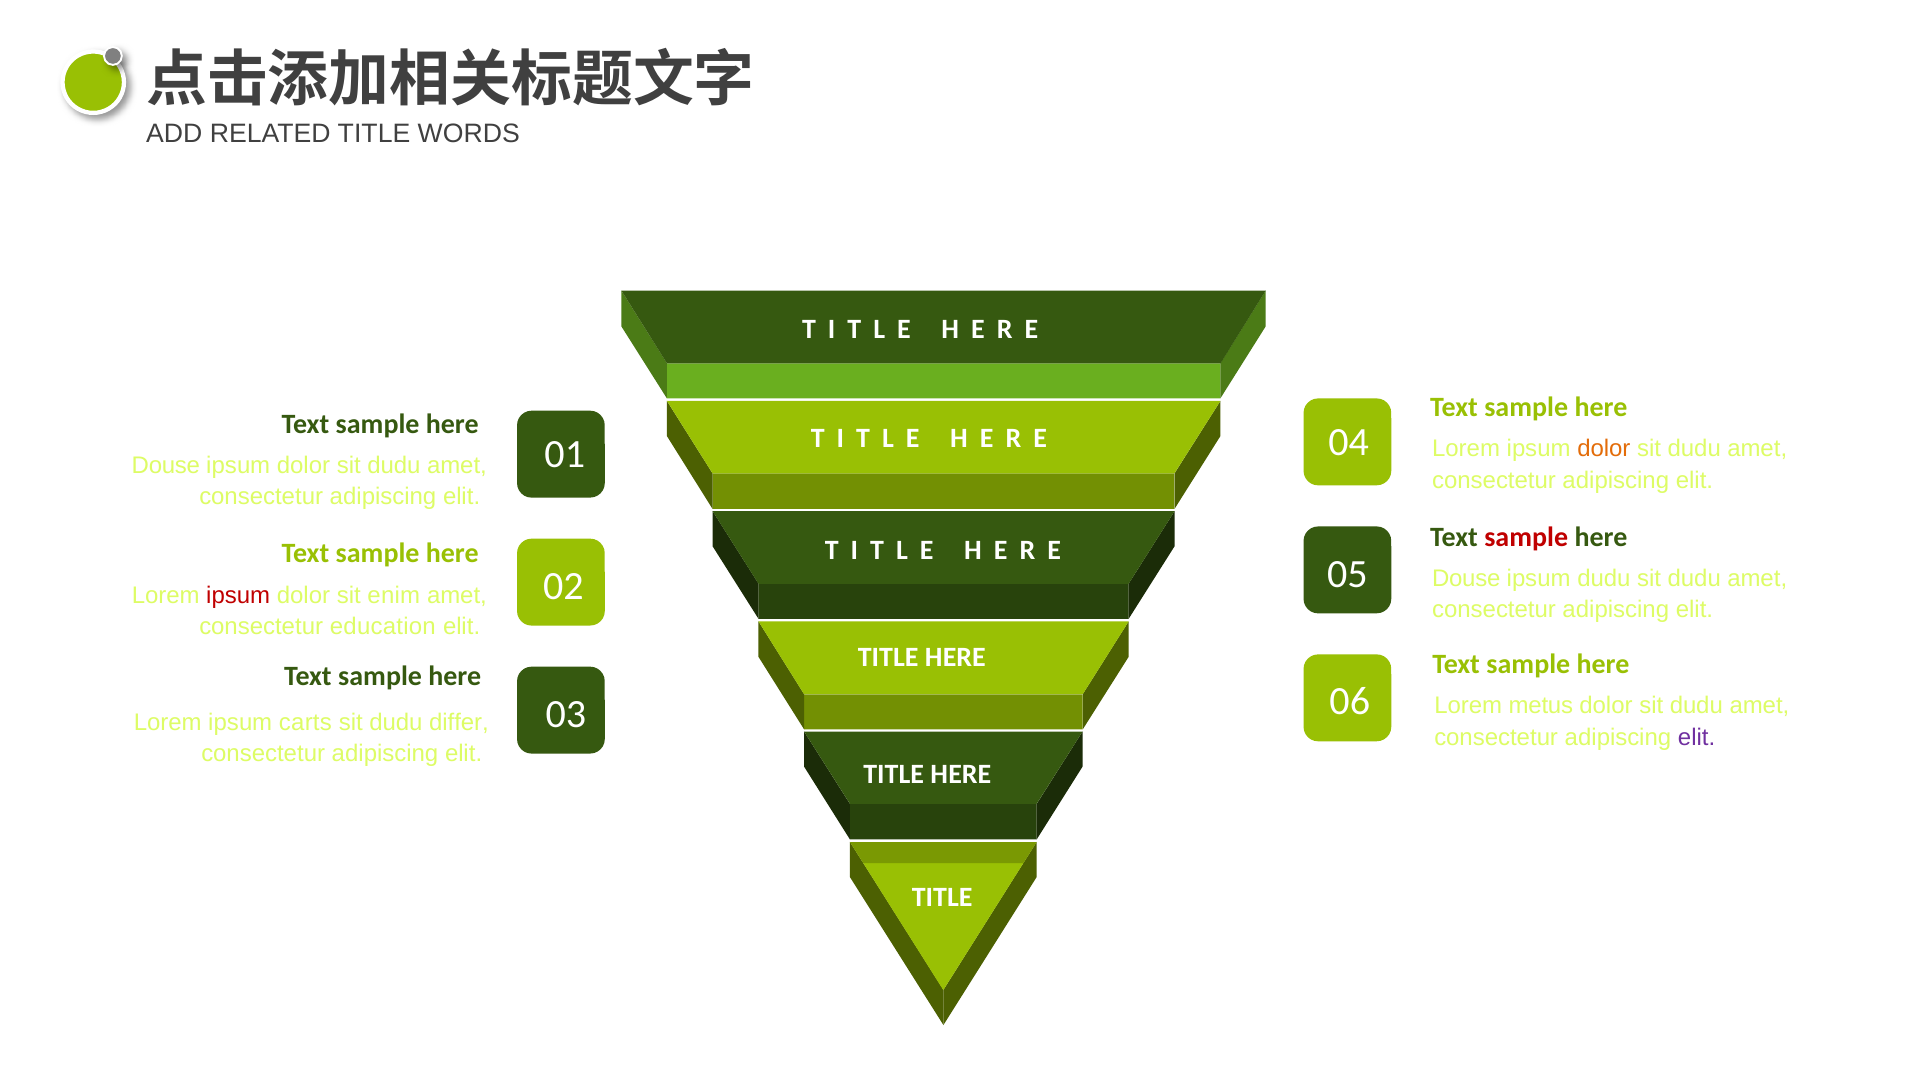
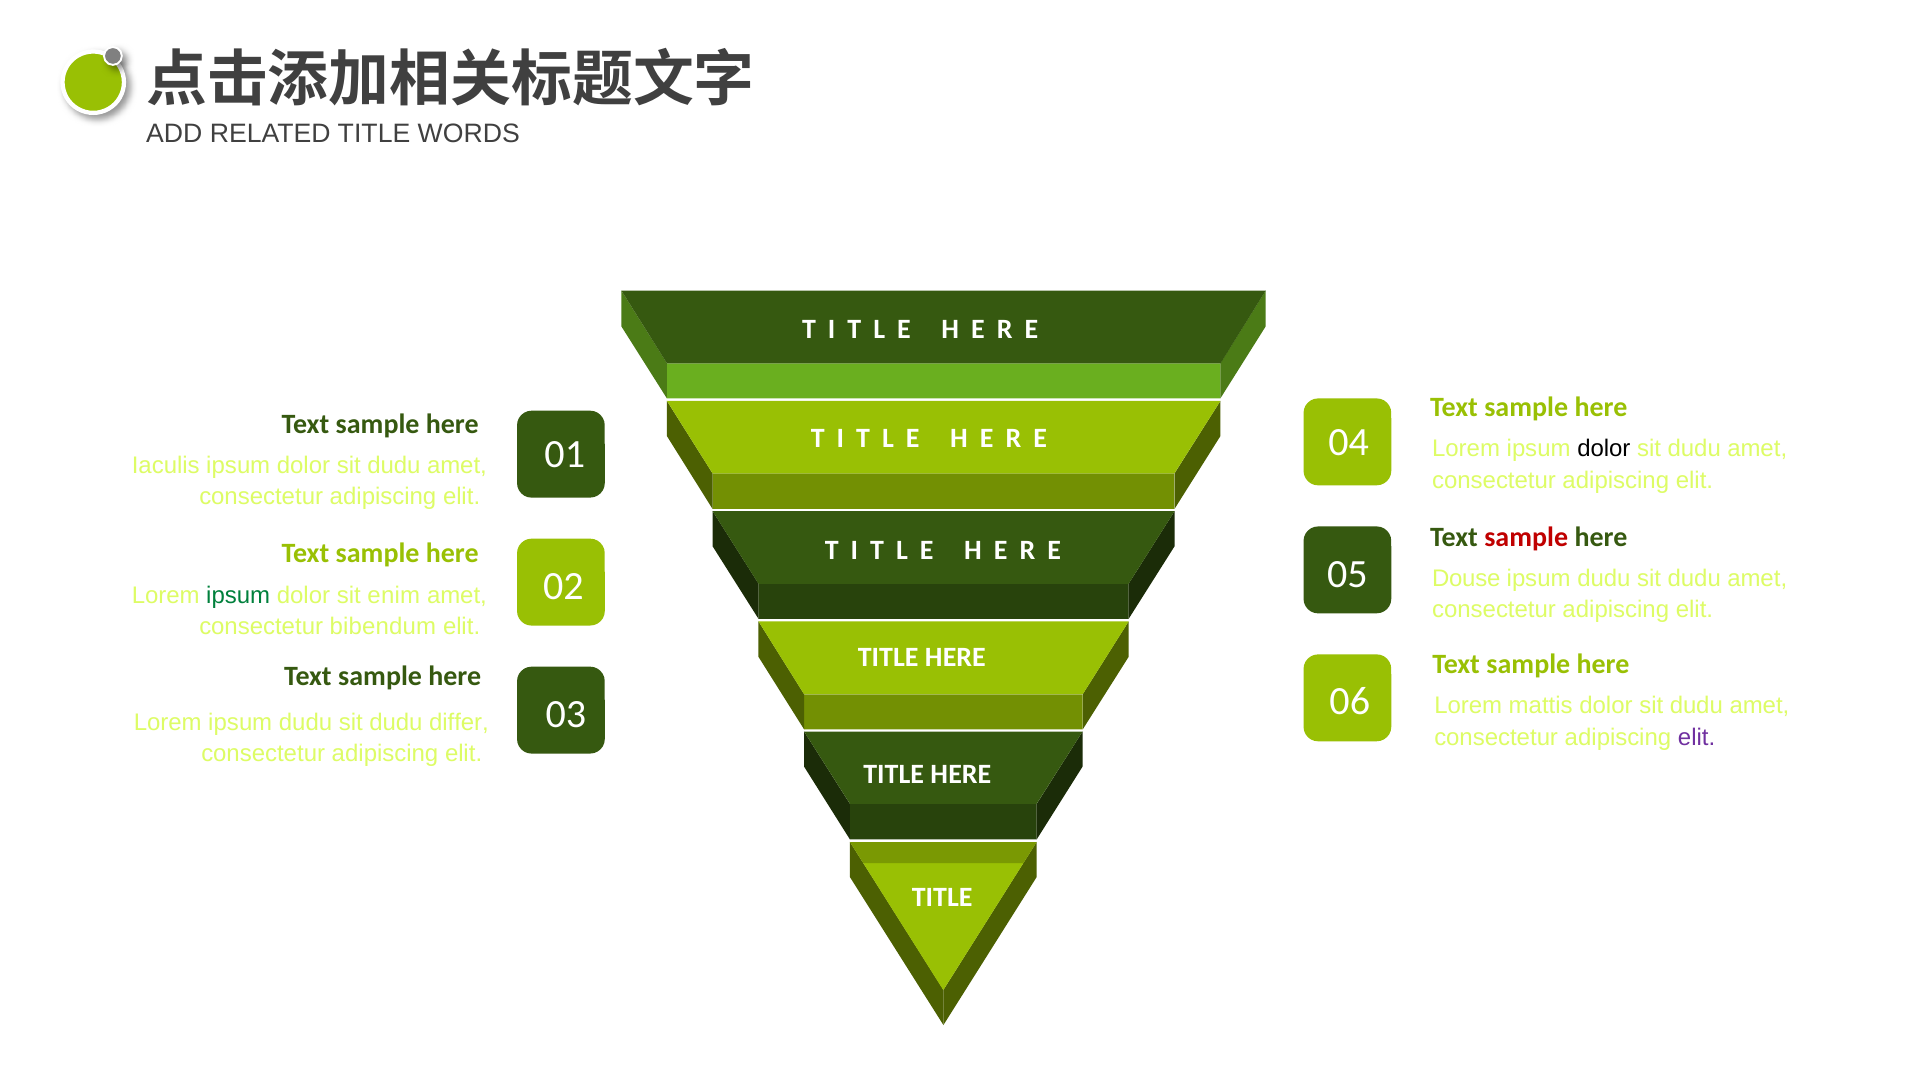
dolor at (1604, 449) colour: orange -> black
Douse at (166, 466): Douse -> Iaculis
ipsum at (238, 596) colour: red -> green
education: education -> bibendum
metus: metus -> mattis
Lorem ipsum carts: carts -> dudu
